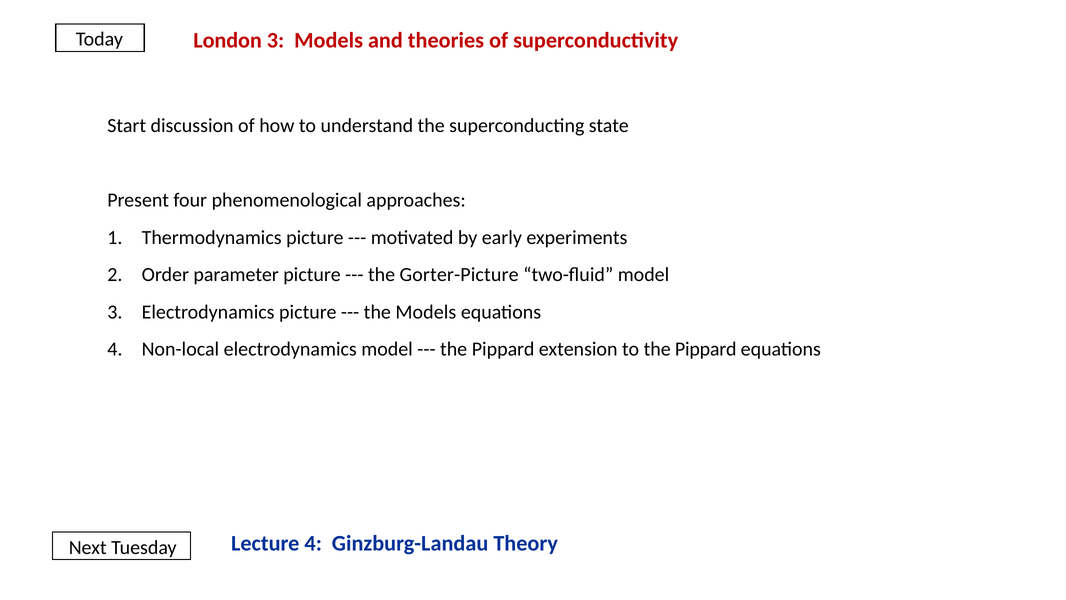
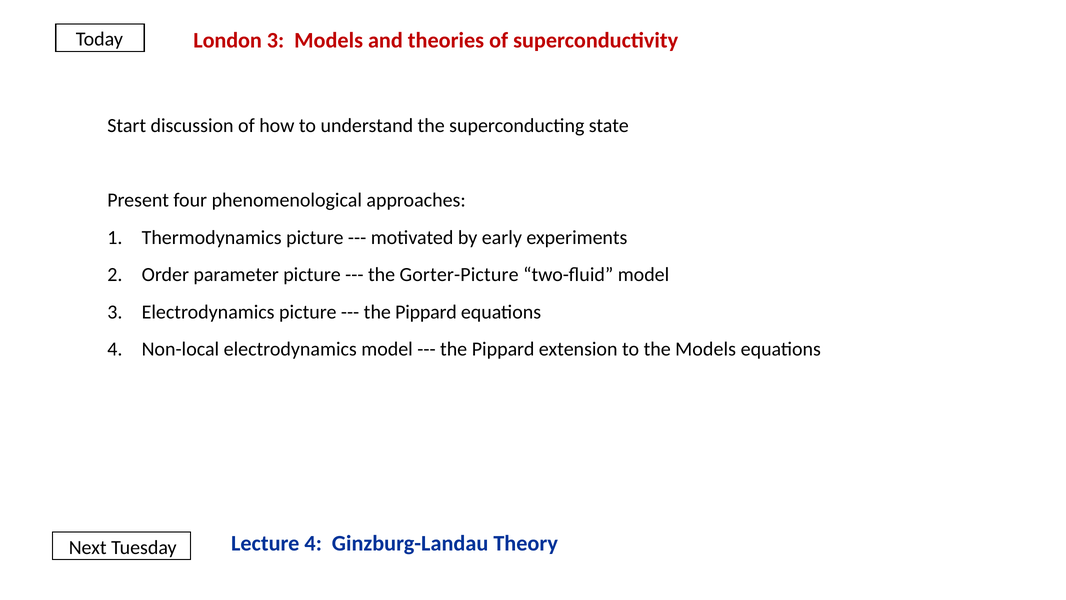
Models at (426, 312): Models -> Pippard
to the Pippard: Pippard -> Models
